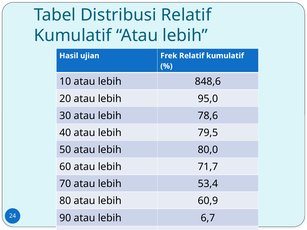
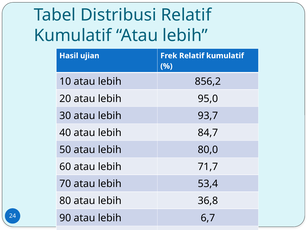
848,6: 848,6 -> 856,2
78,6: 78,6 -> 93,7
79,5: 79,5 -> 84,7
60,9: 60,9 -> 36,8
